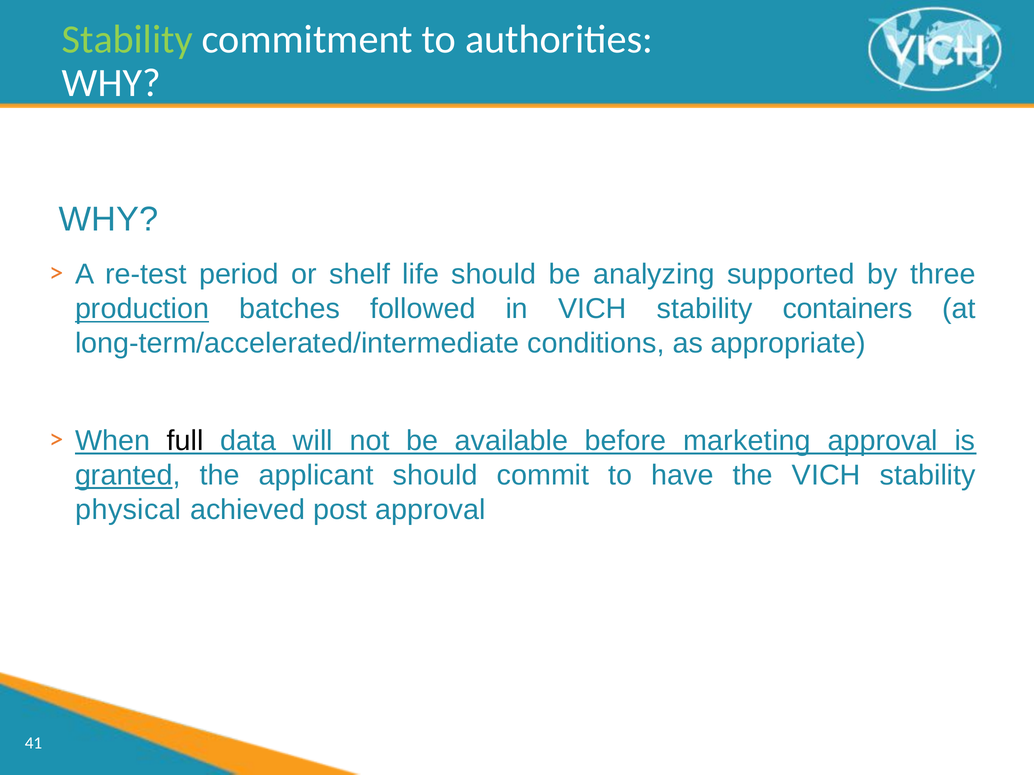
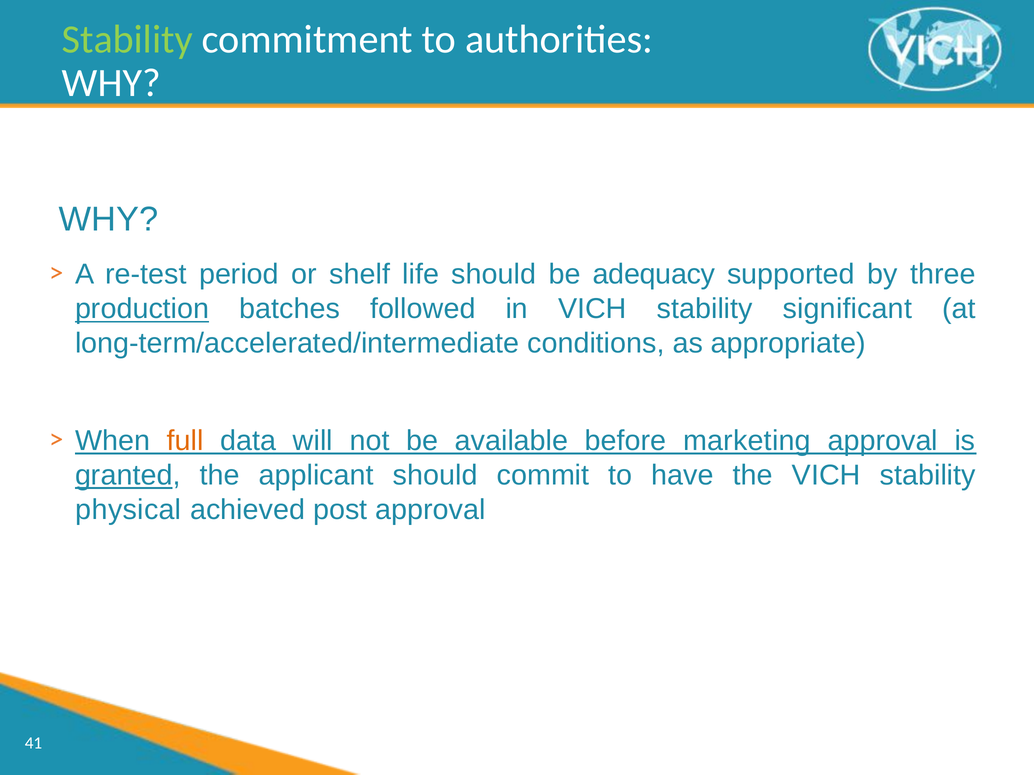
analyzing: analyzing -> adequacy
containers: containers -> significant
full colour: black -> orange
